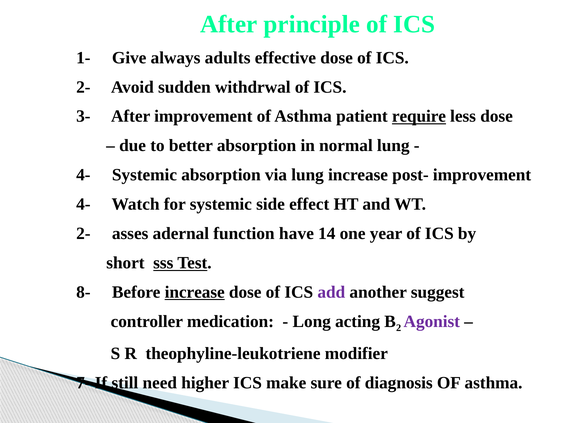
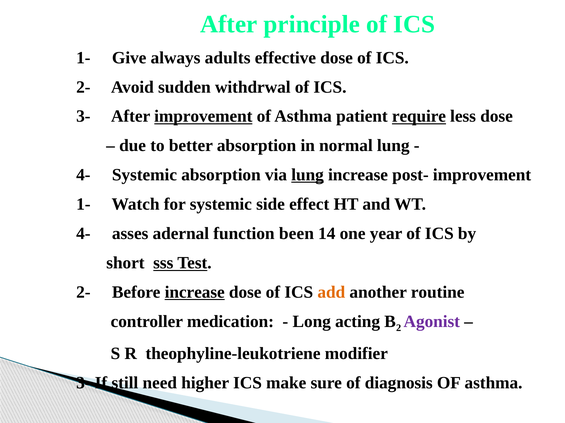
improvement at (203, 117) underline: none -> present
lung at (308, 175) underline: none -> present
4- at (83, 205): 4- -> 1-
2- at (83, 234): 2- -> 4-
have: have -> been
8- at (83, 293): 8- -> 2-
add colour: purple -> orange
suggest: suggest -> routine
7- at (83, 383): 7- -> 3-
